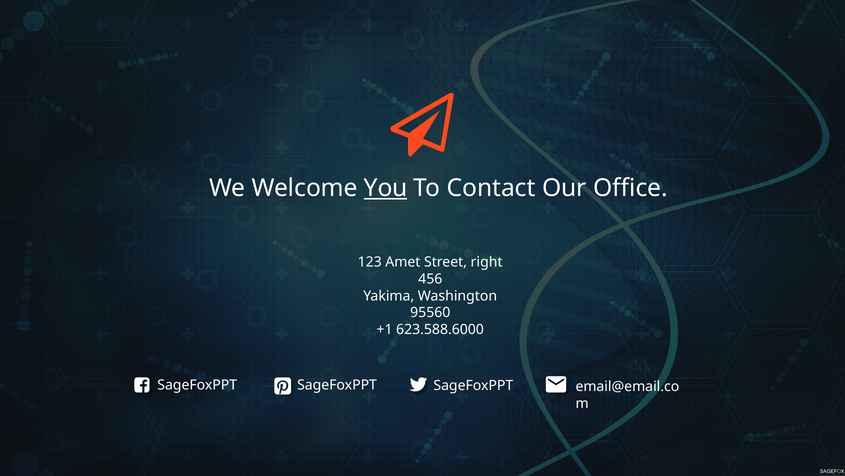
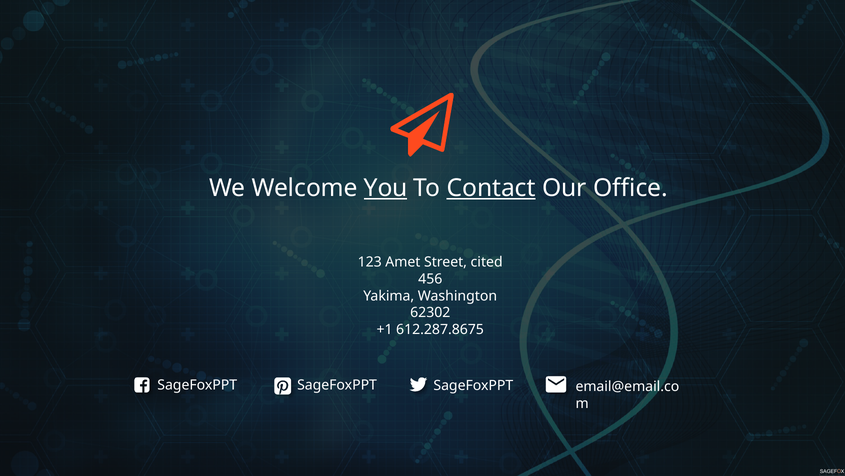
Contact underline: none -> present
right: right -> cited
95560: 95560 -> 62302
623.588.6000: 623.588.6000 -> 612.287.8675
